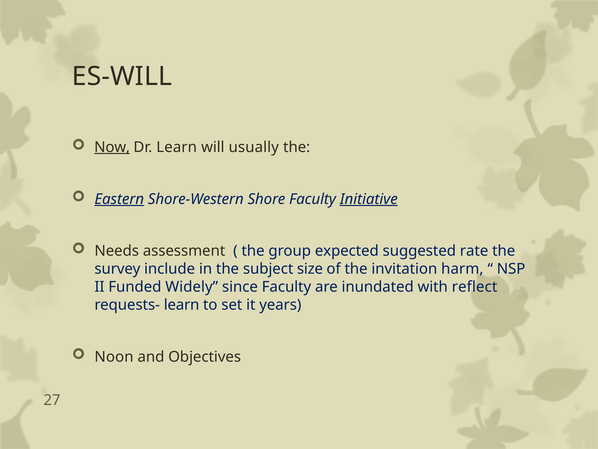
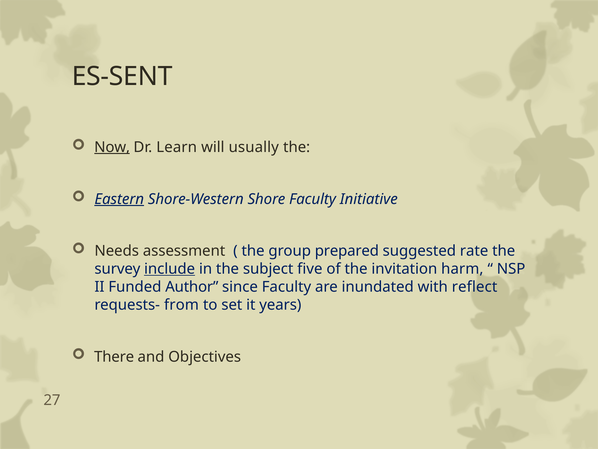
ES-WILL: ES-WILL -> ES-SENT
Initiative underline: present -> none
expected: expected -> prepared
include underline: none -> present
size: size -> five
Widely: Widely -> Author
requests- learn: learn -> from
Noon: Noon -> There
